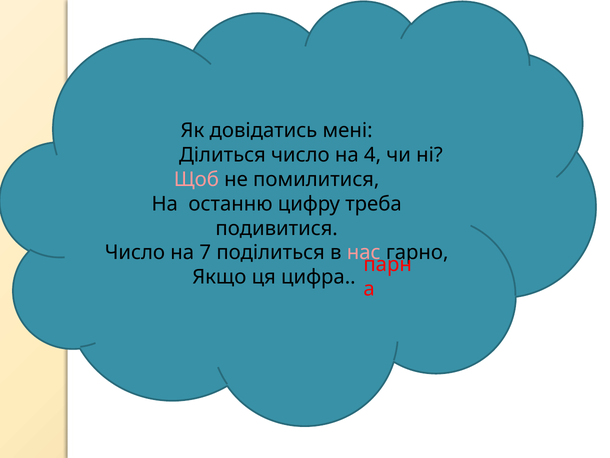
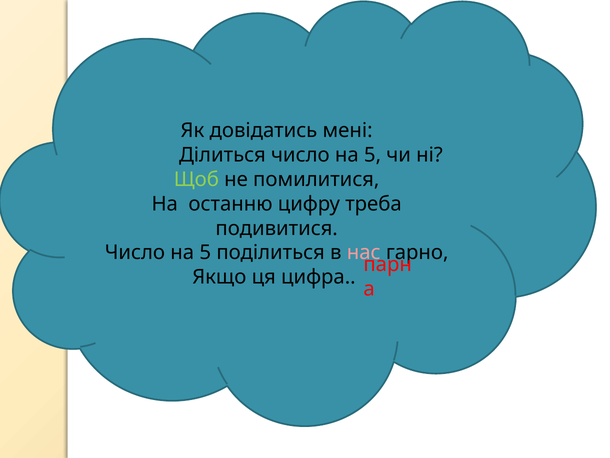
Ділиться число на 4: 4 -> 5
Щоб colour: pink -> light green
7 at (205, 252): 7 -> 5
